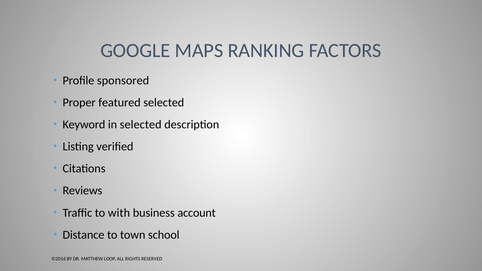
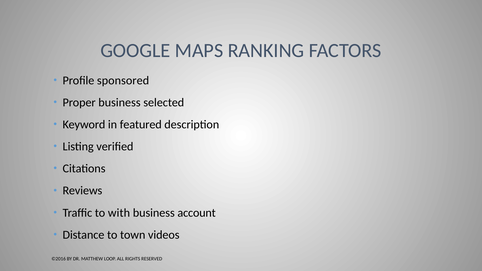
Proper featured: featured -> business
in selected: selected -> featured
school: school -> videos
